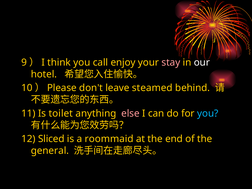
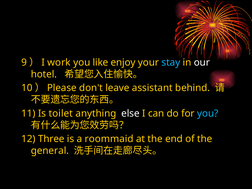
think: think -> work
call: call -> like
stay colour: pink -> light blue
steamed: steamed -> assistant
else colour: pink -> white
Sliced: Sliced -> Three
